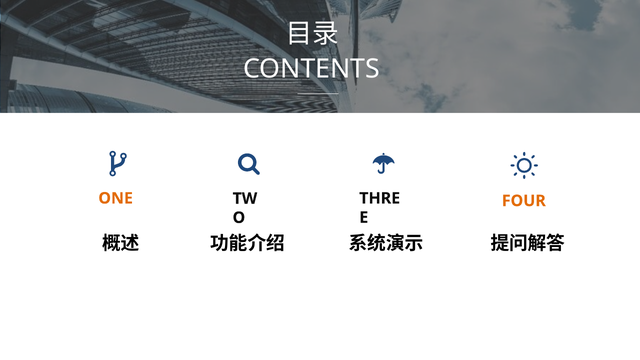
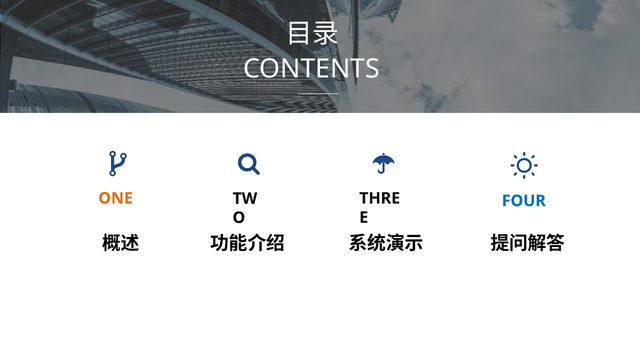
FOUR colour: orange -> blue
